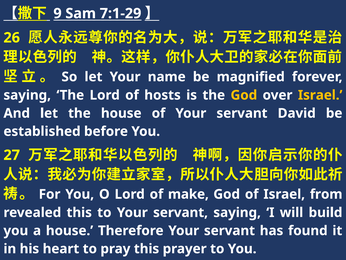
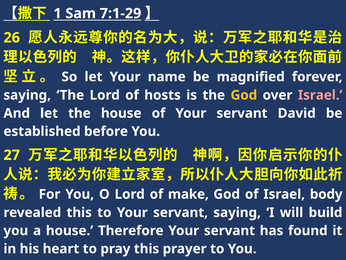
9: 9 -> 1
Israel at (320, 95) colour: yellow -> pink
from: from -> body
